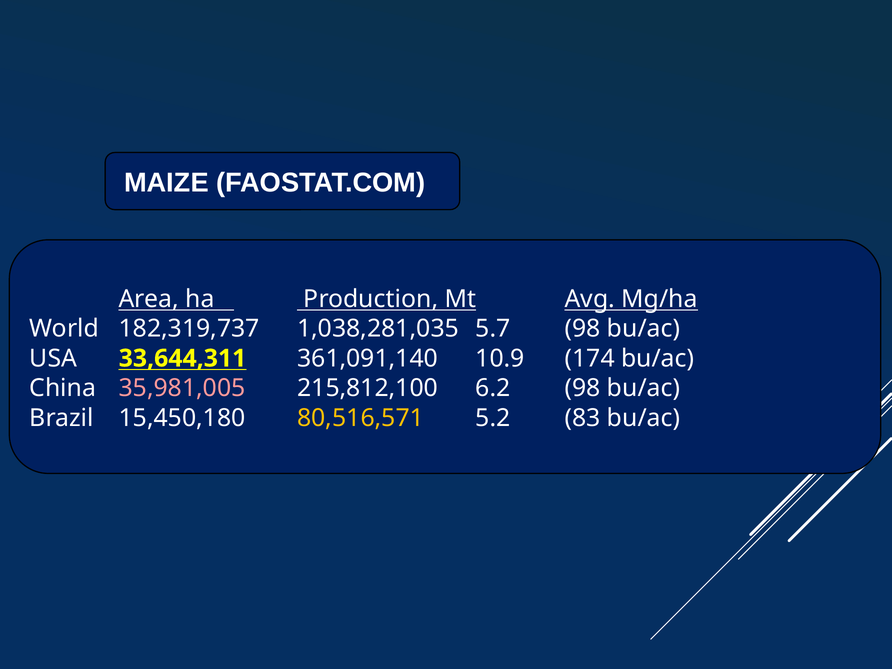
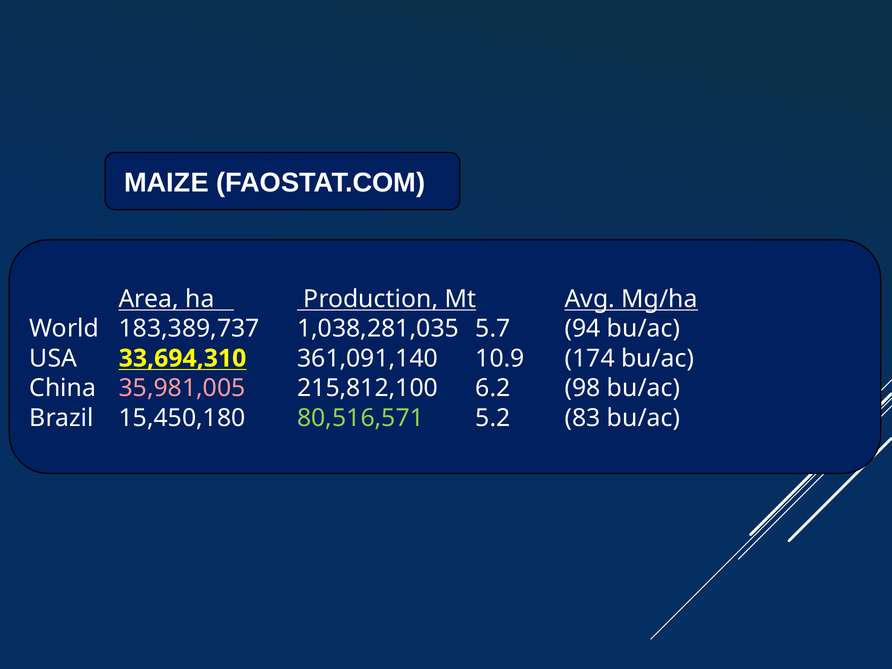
182,319,737: 182,319,737 -> 183,389,737
5.7 98: 98 -> 94
33,644,311: 33,644,311 -> 33,694,310
80,516,571 colour: yellow -> light green
